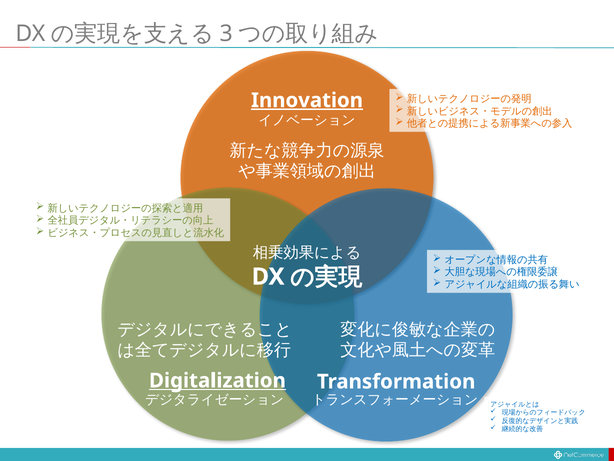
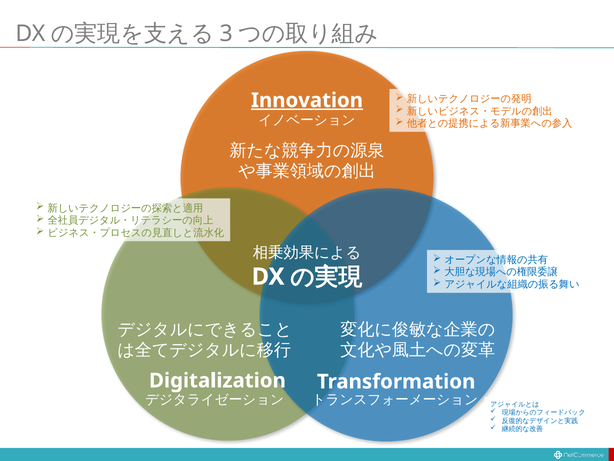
Digitalization underline: present -> none
